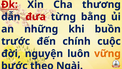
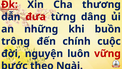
bằng: bằng -> dâng
trước: trước -> trông
vững colour: orange -> red
